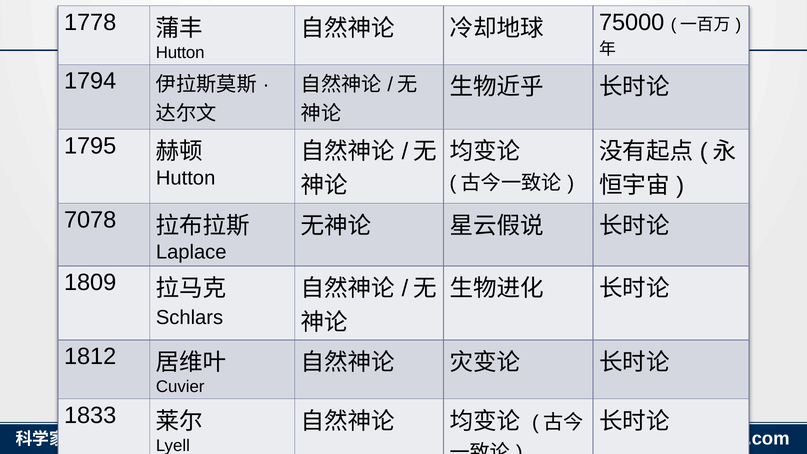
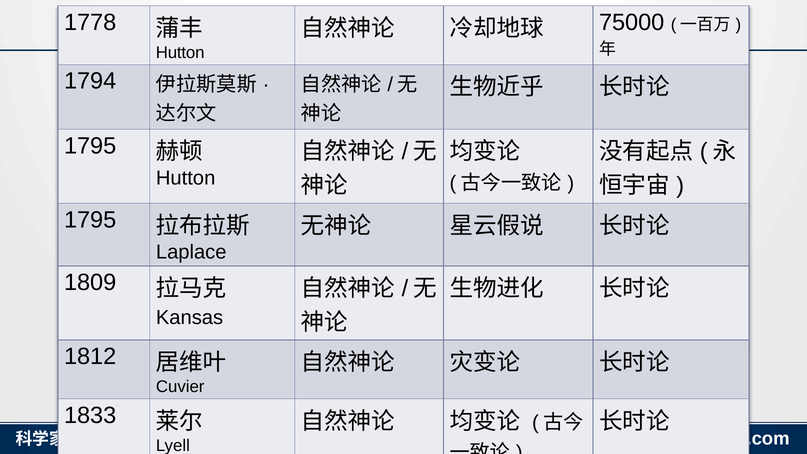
7078 at (90, 220): 7078 -> 1795
Schlars: Schlars -> Kansas
